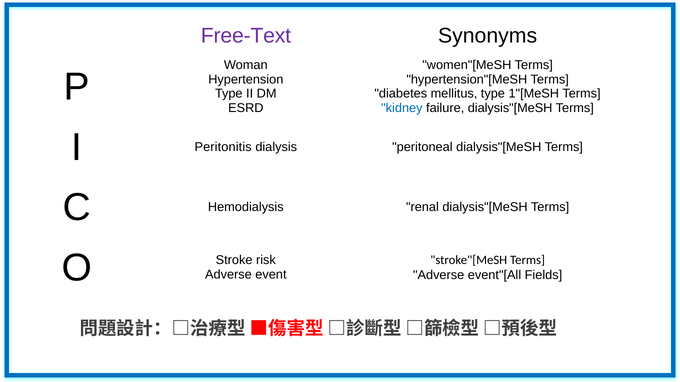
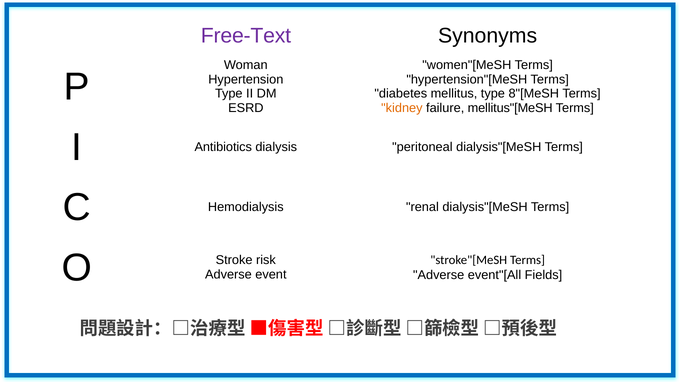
1"[MeSH: 1"[MeSH -> 8"[MeSH
kidney colour: blue -> orange
failure dialysis"[MeSH: dialysis"[MeSH -> mellitus"[MeSH
Peritonitis: Peritonitis -> Antibiotics
